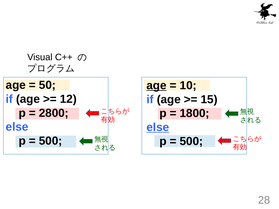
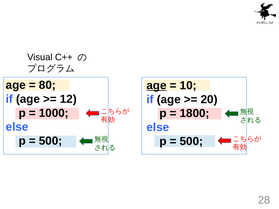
50: 50 -> 80
15: 15 -> 20
2800: 2800 -> 1000
else at (158, 127) underline: present -> none
